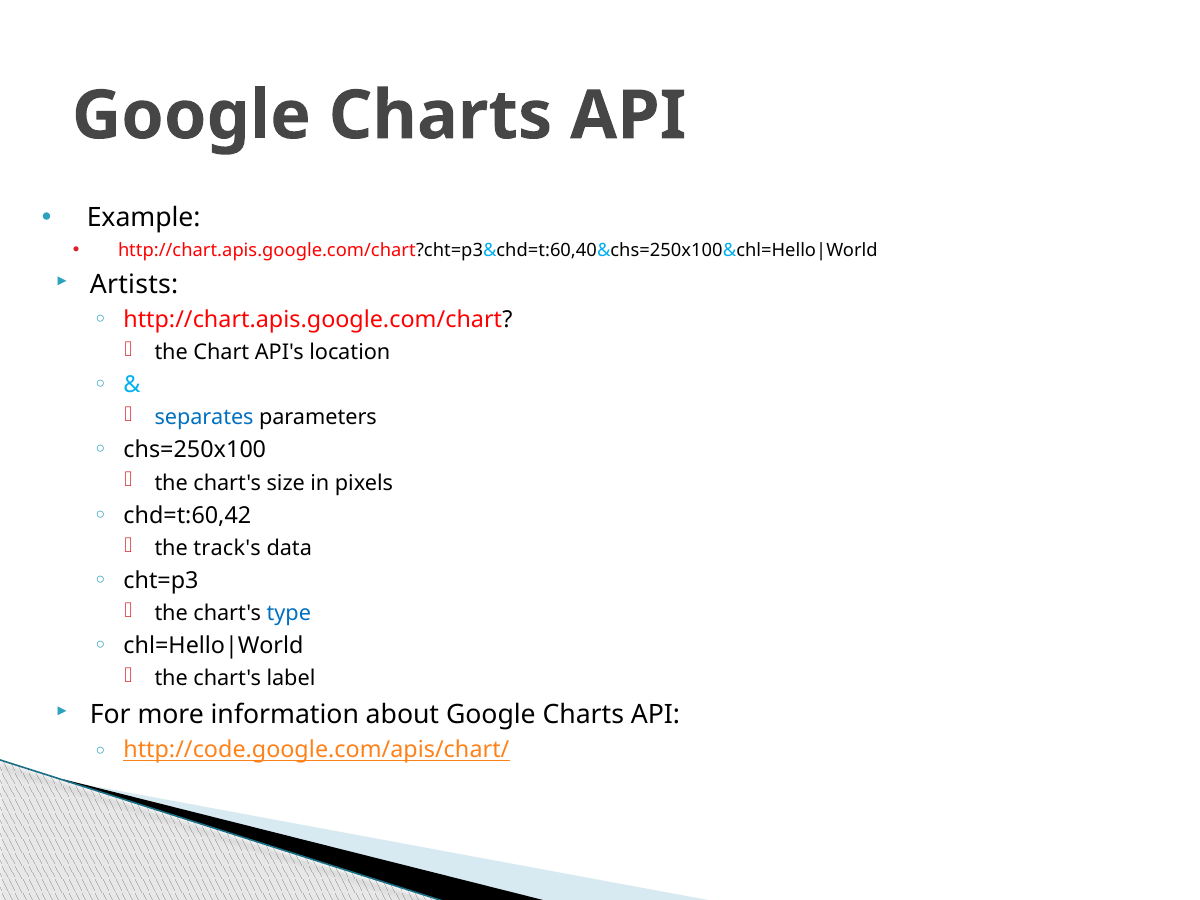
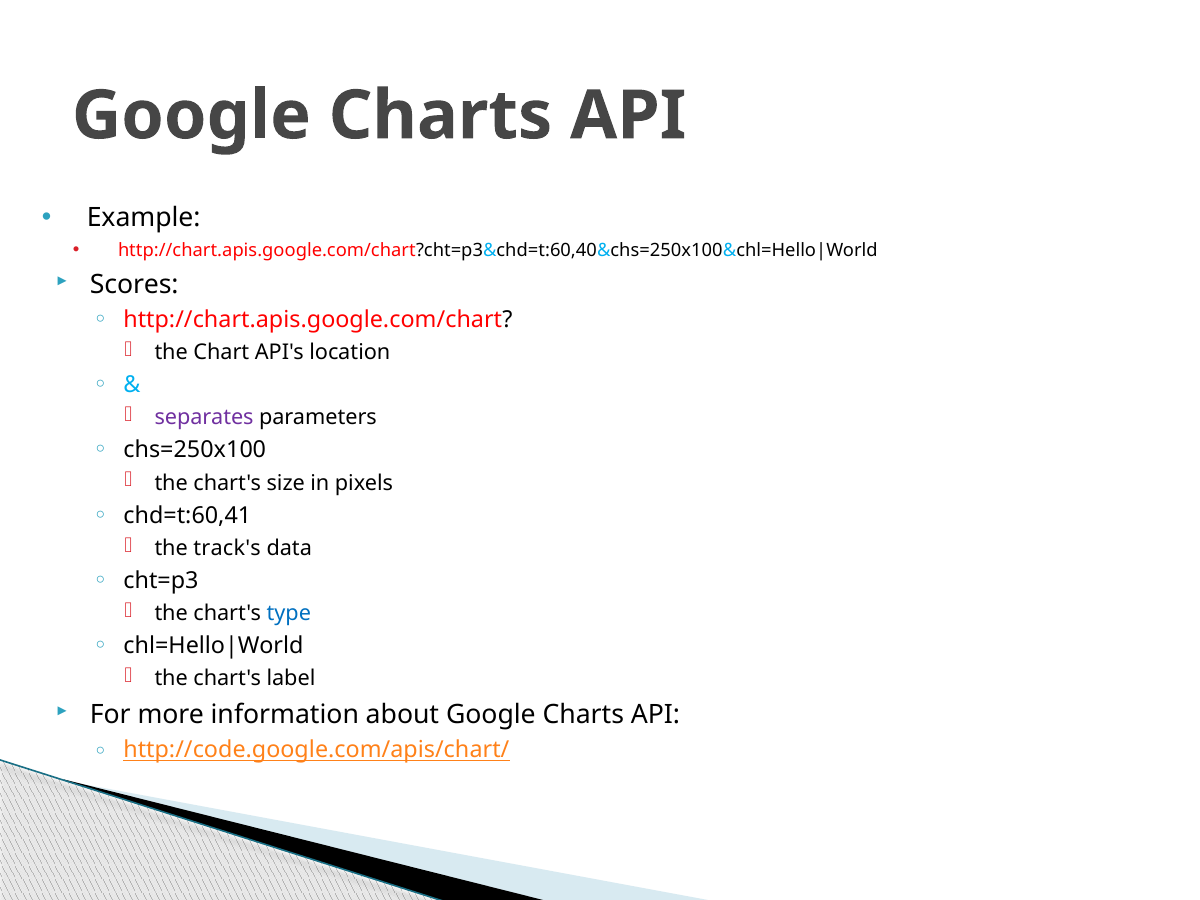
Artists: Artists -> Scores
separates colour: blue -> purple
chd=t:60,42: chd=t:60,42 -> chd=t:60,41
